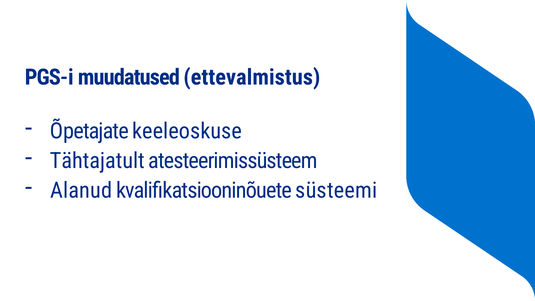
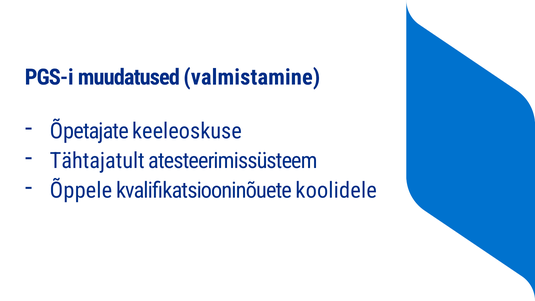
ettevalmistus: ettevalmistus -> valmistamine
Alanud: Alanud -> Õppele
süsteemi: süsteemi -> koolidele
